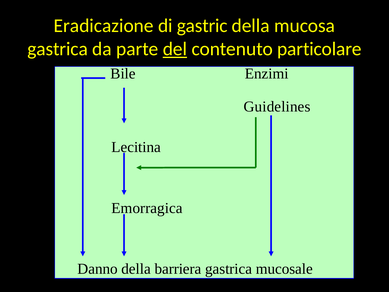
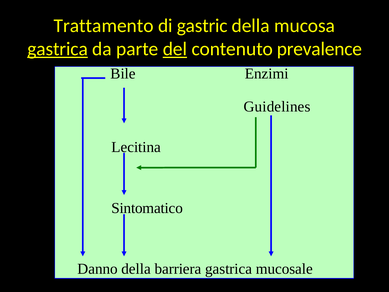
Eradicazione: Eradicazione -> Trattamento
gastrica at (58, 49) underline: none -> present
particolare: particolare -> prevalence
Emorragica: Emorragica -> Sintomatico
